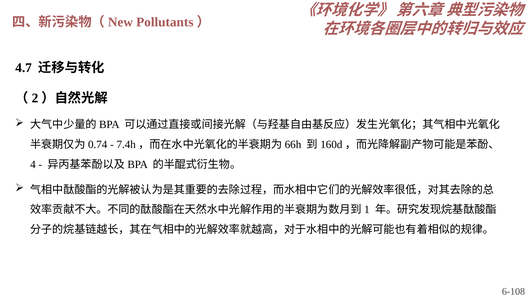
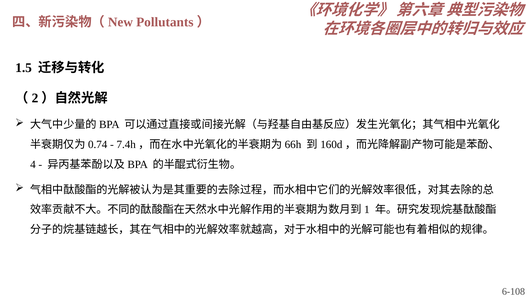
4.7: 4.7 -> 1.5
